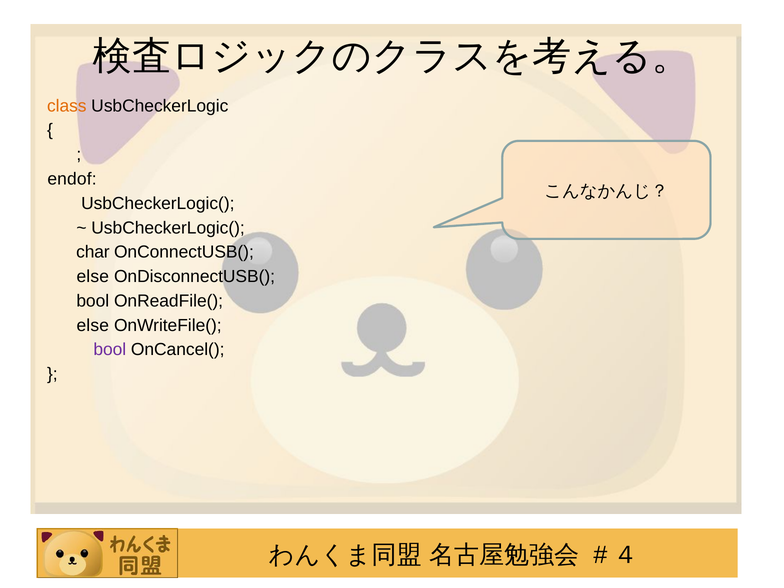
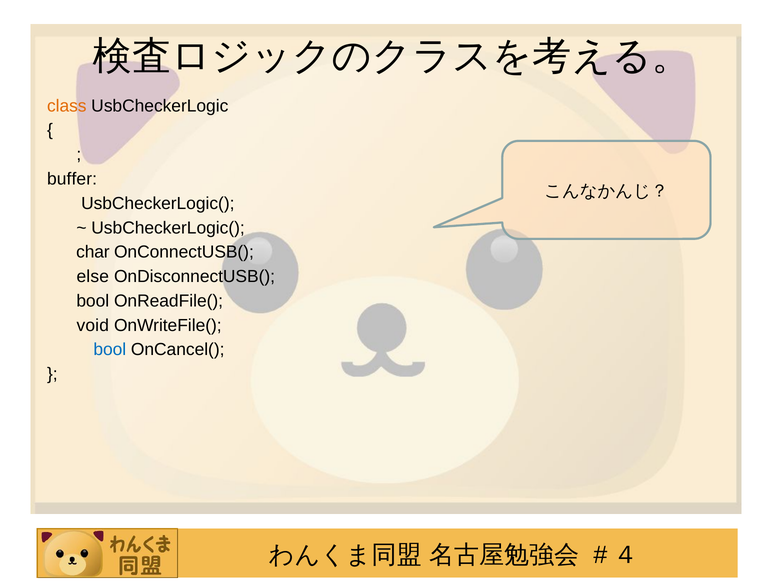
endof: endof -> buffer
else at (93, 325): else -> void
bool at (110, 350) colour: purple -> blue
